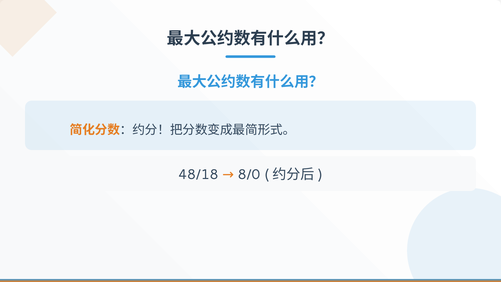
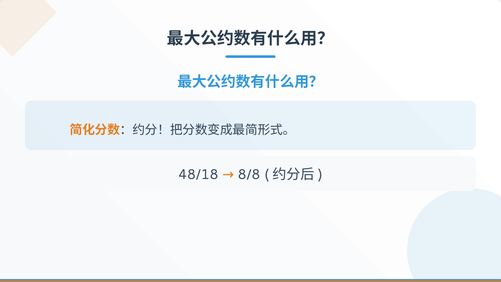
8/0: 8/0 -> 8/8
